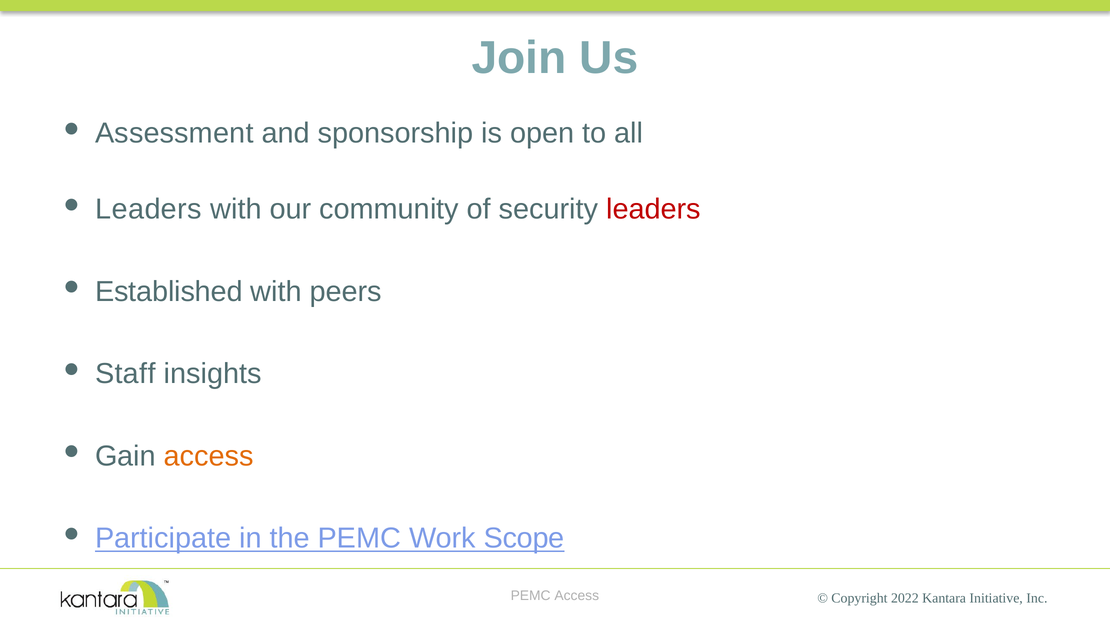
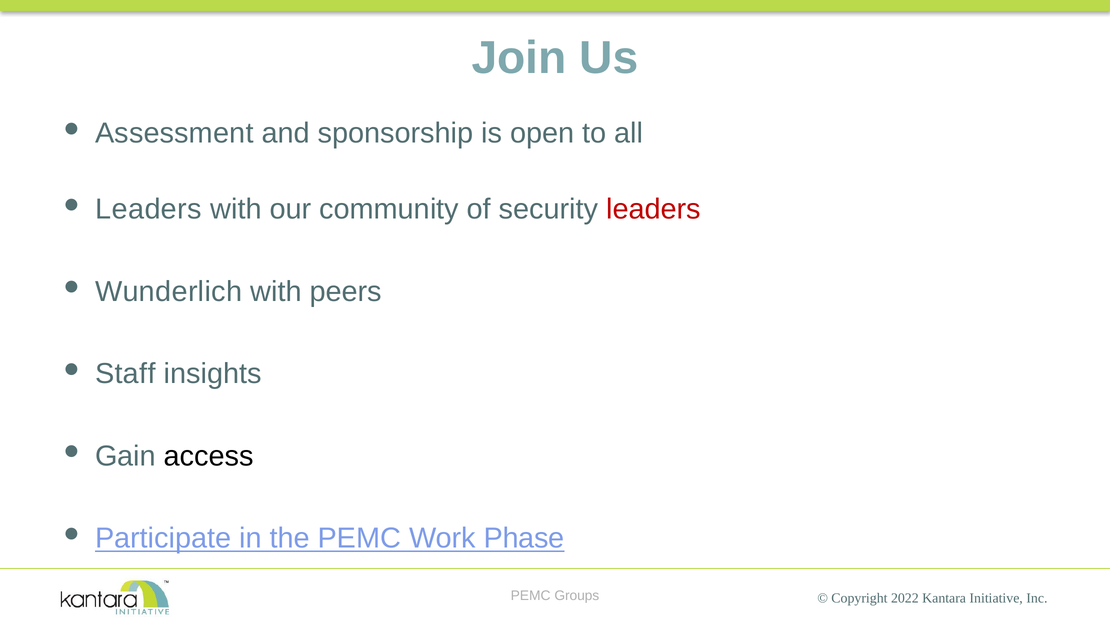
Established: Established -> Wunderlich
access at (209, 456) colour: orange -> black
Scope: Scope -> Phase
PEMC Access: Access -> Groups
